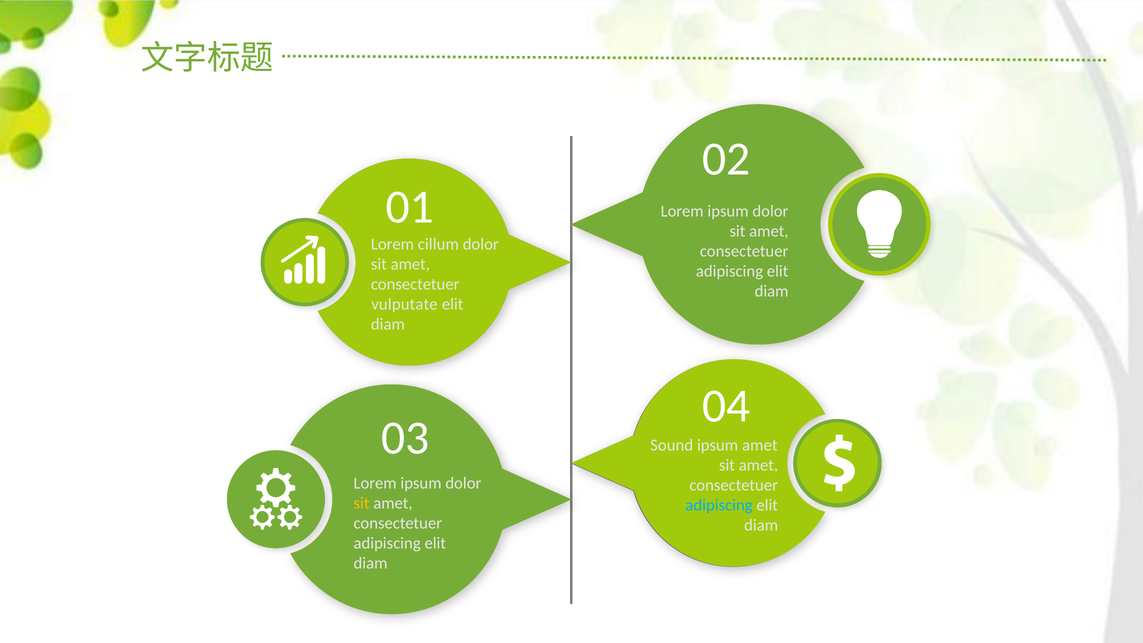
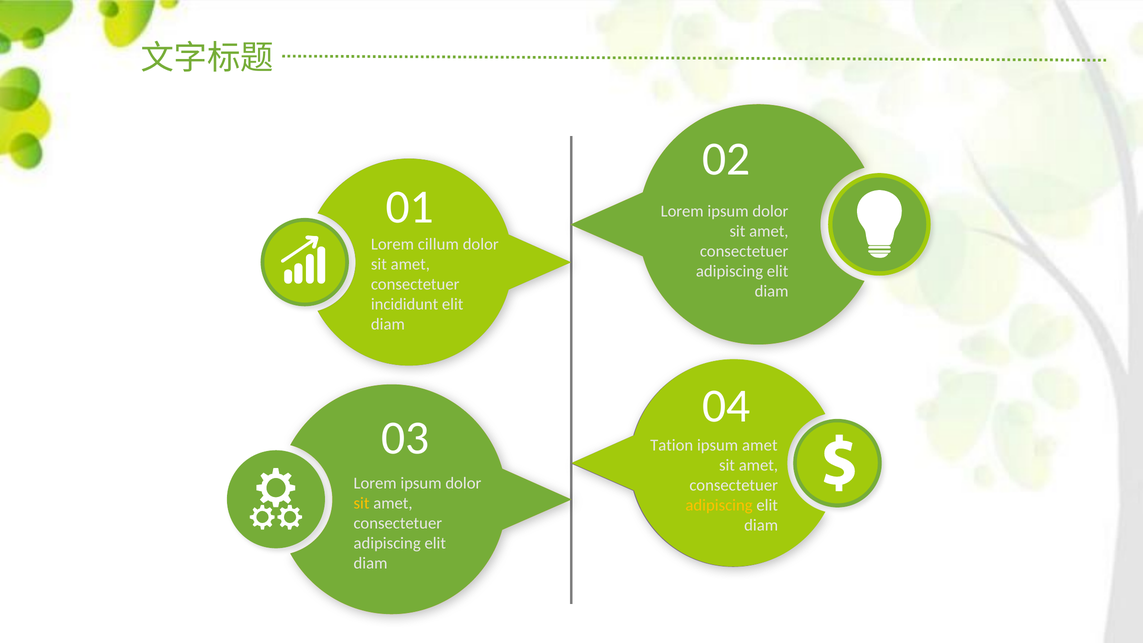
vulputate: vulputate -> incididunt
Sound: Sound -> Tation
adipiscing at (719, 505) colour: light blue -> yellow
